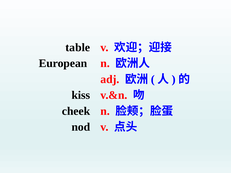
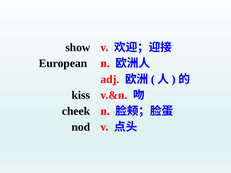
table: table -> show
